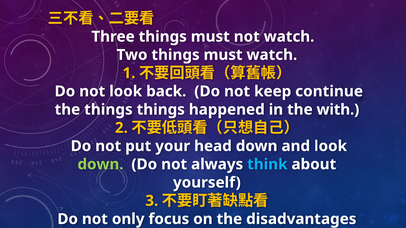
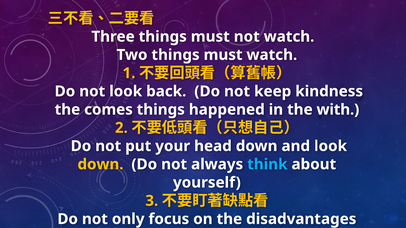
continue: continue -> kindness
the things: things -> comes
down at (100, 165) colour: light green -> yellow
